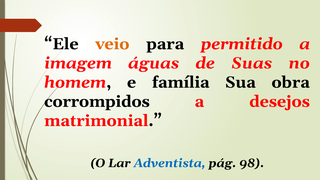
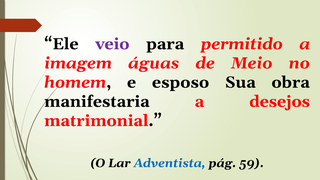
veio colour: orange -> purple
Suas: Suas -> Meio
família: família -> esposo
corrompidos: corrompidos -> manifestaria
98: 98 -> 59
